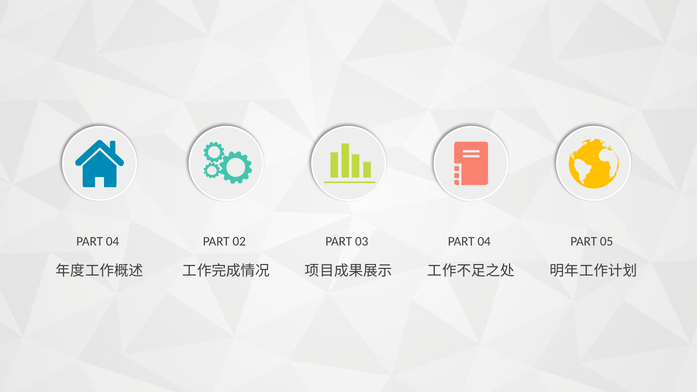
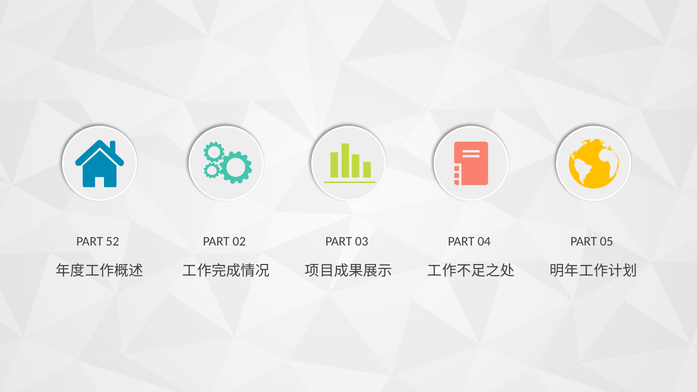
04 at (113, 242): 04 -> 52
